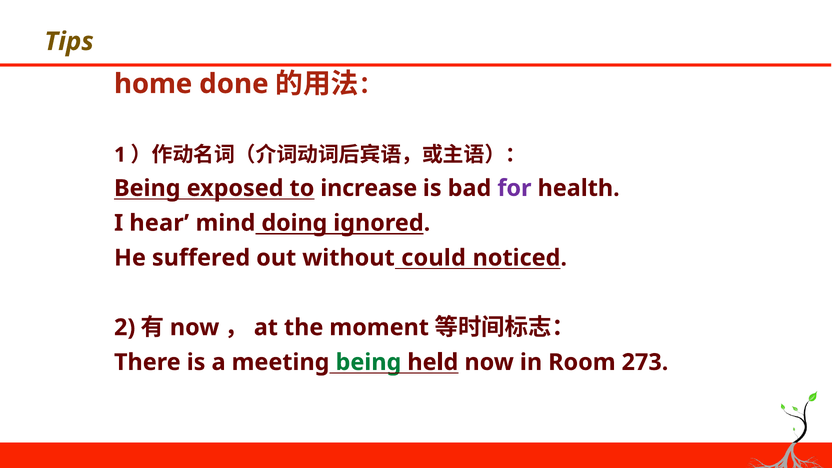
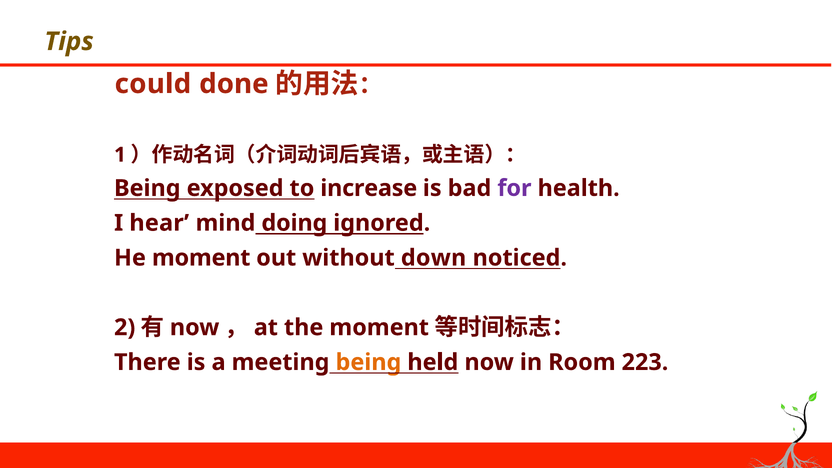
home: home -> could
He suffered: suffered -> moment
could: could -> down
being at (368, 362) colour: green -> orange
273: 273 -> 223
